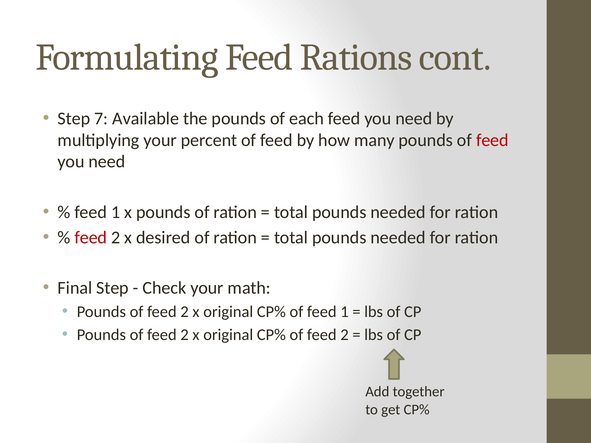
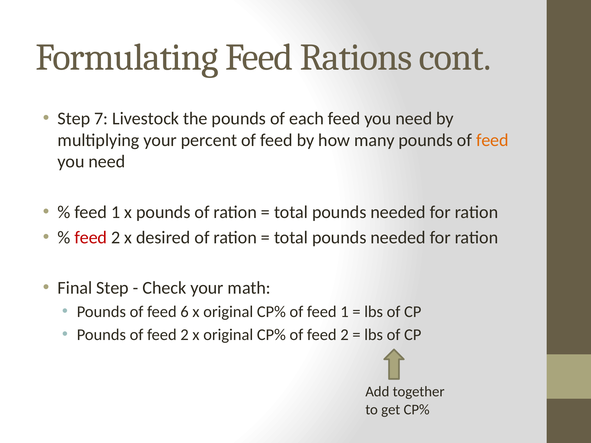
Available: Available -> Livestock
feed at (492, 140) colour: red -> orange
2 at (184, 312): 2 -> 6
